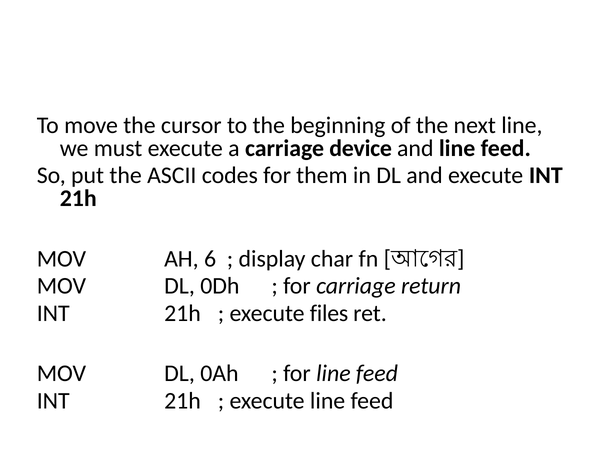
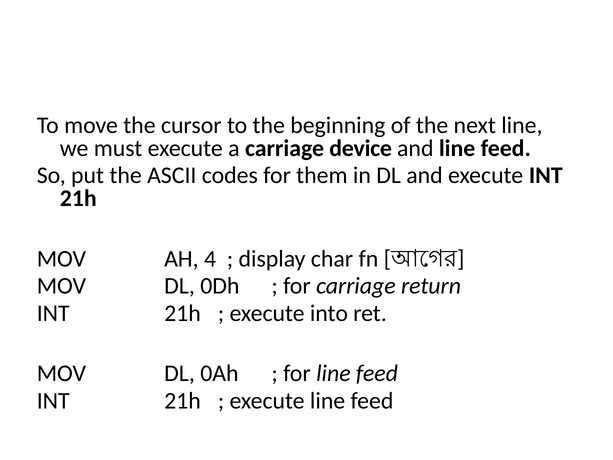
6: 6 -> 4
files: files -> into
